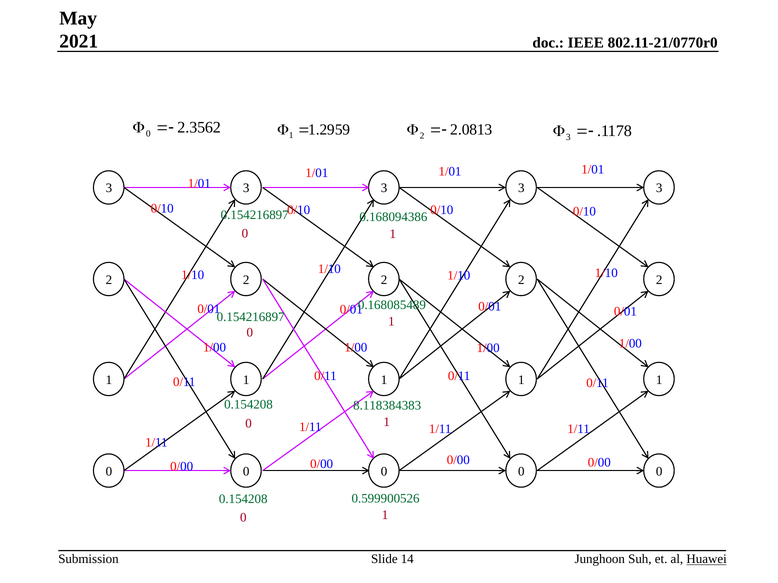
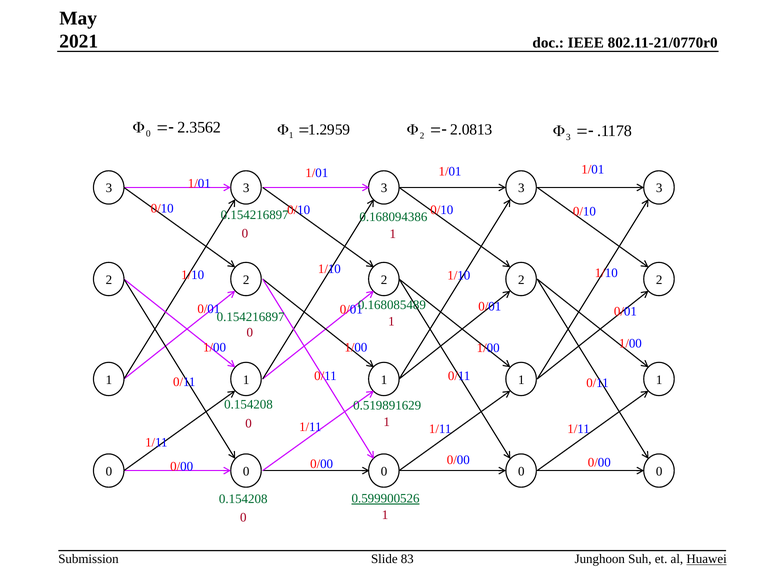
8.118384383: 8.118384383 -> 0.519891629
0.599900526 underline: none -> present
14: 14 -> 83
